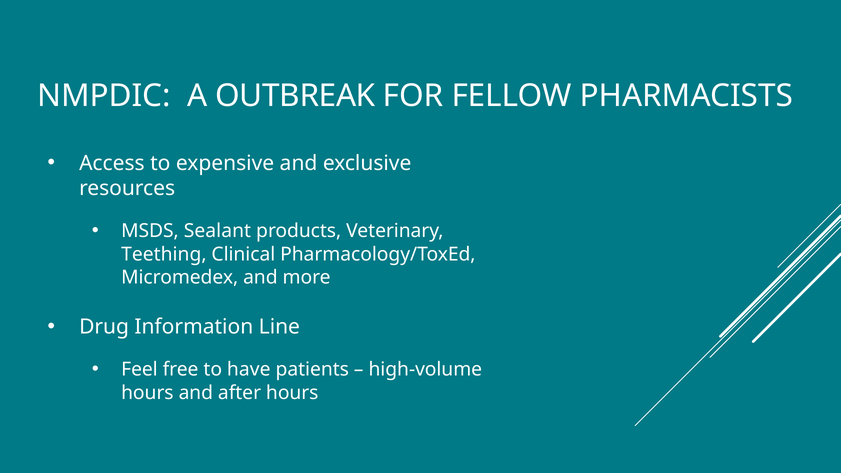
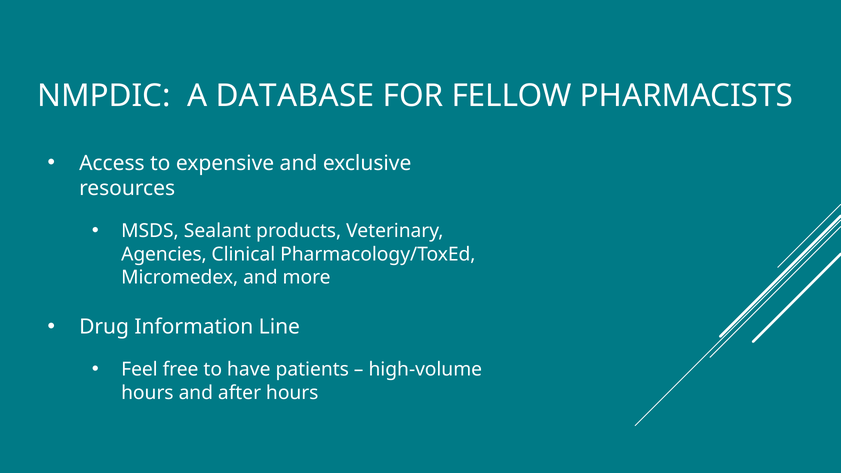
OUTBREAK: OUTBREAK -> DATABASE
Teething: Teething -> Agencies
